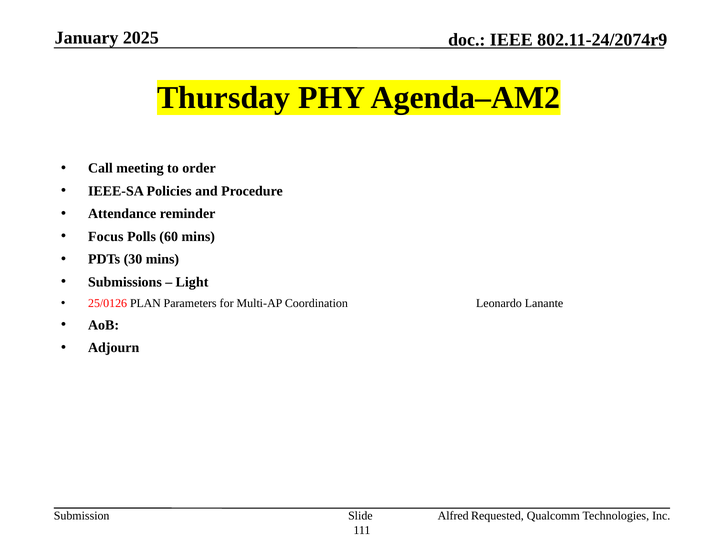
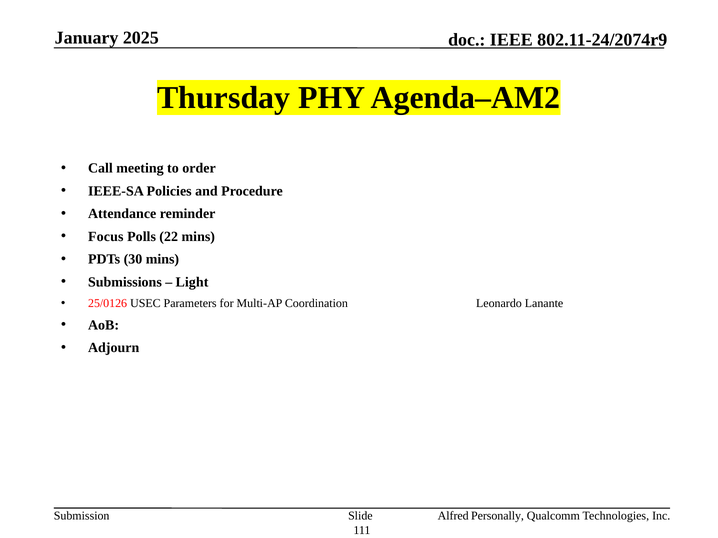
60: 60 -> 22
PLAN: PLAN -> USEC
Requested: Requested -> Personally
